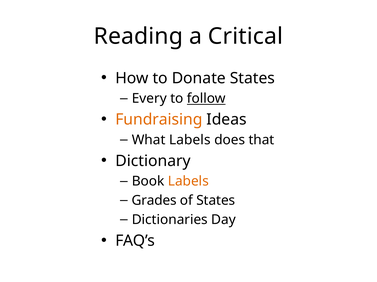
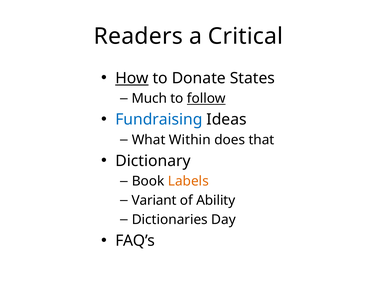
Reading: Reading -> Readers
How underline: none -> present
Every: Every -> Much
Fundraising colour: orange -> blue
What Labels: Labels -> Within
Grades: Grades -> Variant
of States: States -> Ability
